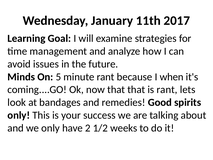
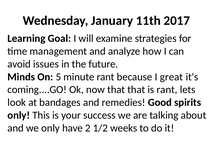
when: when -> great
